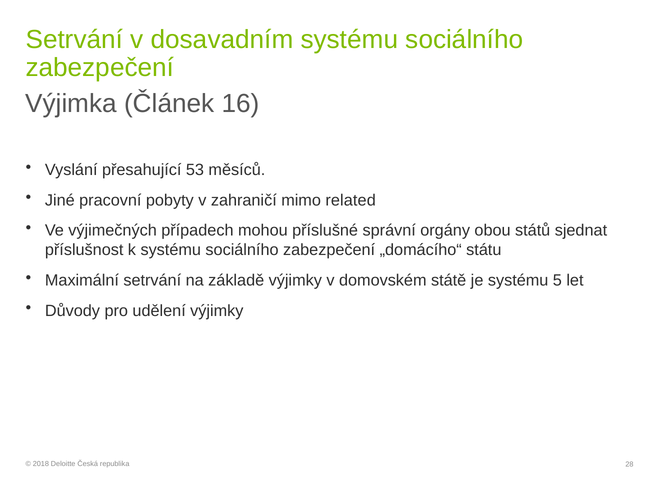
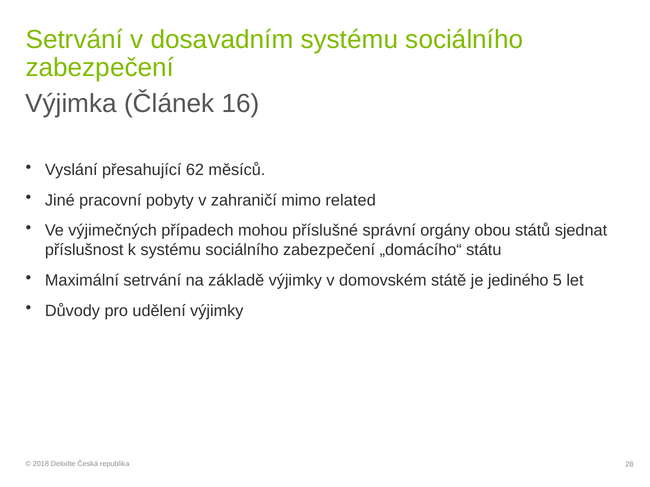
53: 53 -> 62
je systému: systému -> jediného
